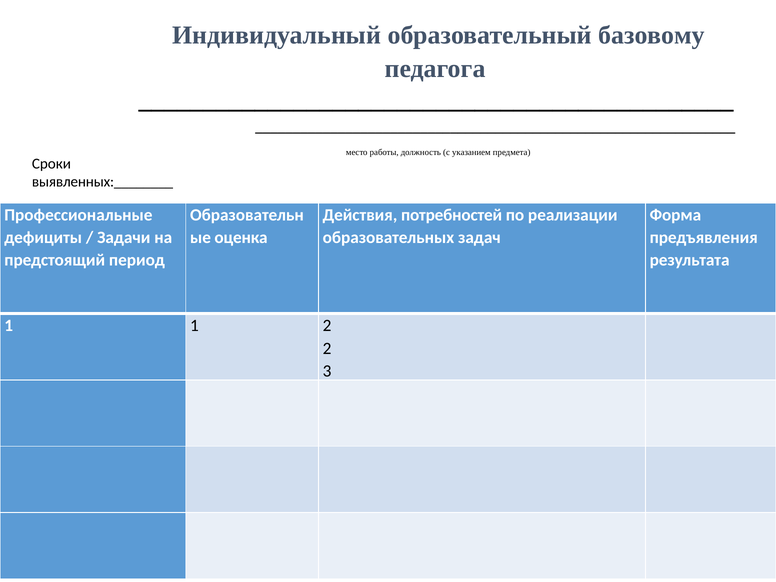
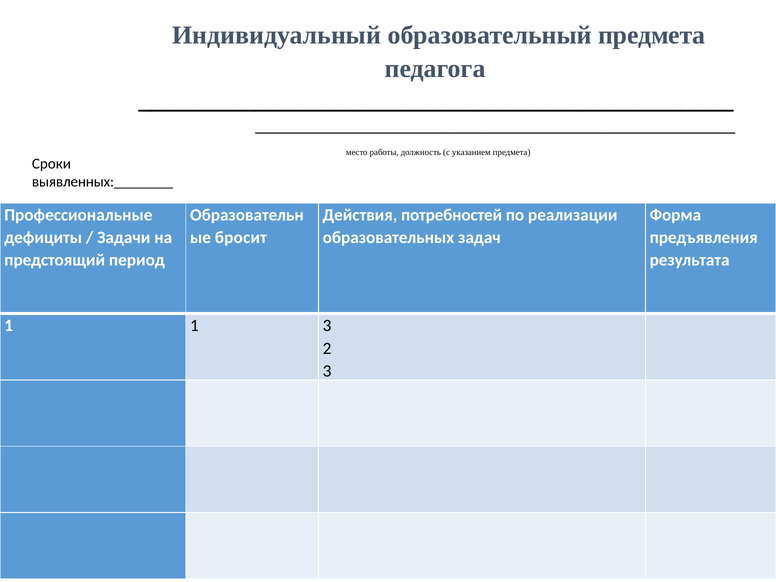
образовательный базовому: базовому -> предмета
оценка: оценка -> бросит
1 2: 2 -> 3
